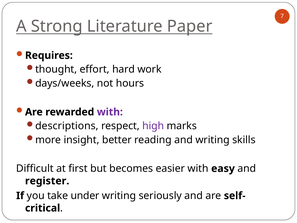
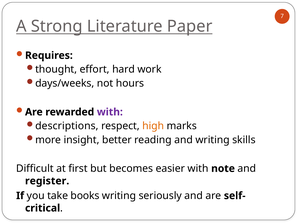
high colour: purple -> orange
easy: easy -> note
under: under -> books
